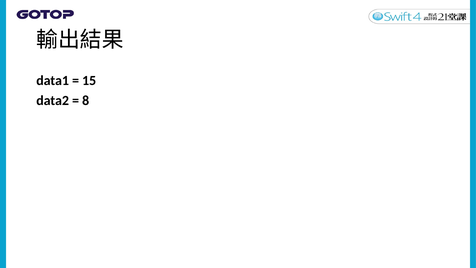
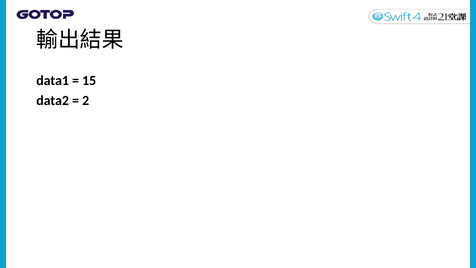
8: 8 -> 2
